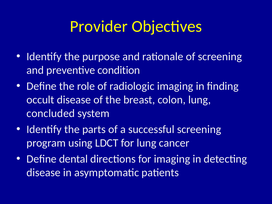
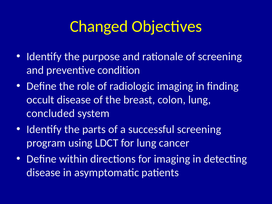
Provider: Provider -> Changed
dental: dental -> within
